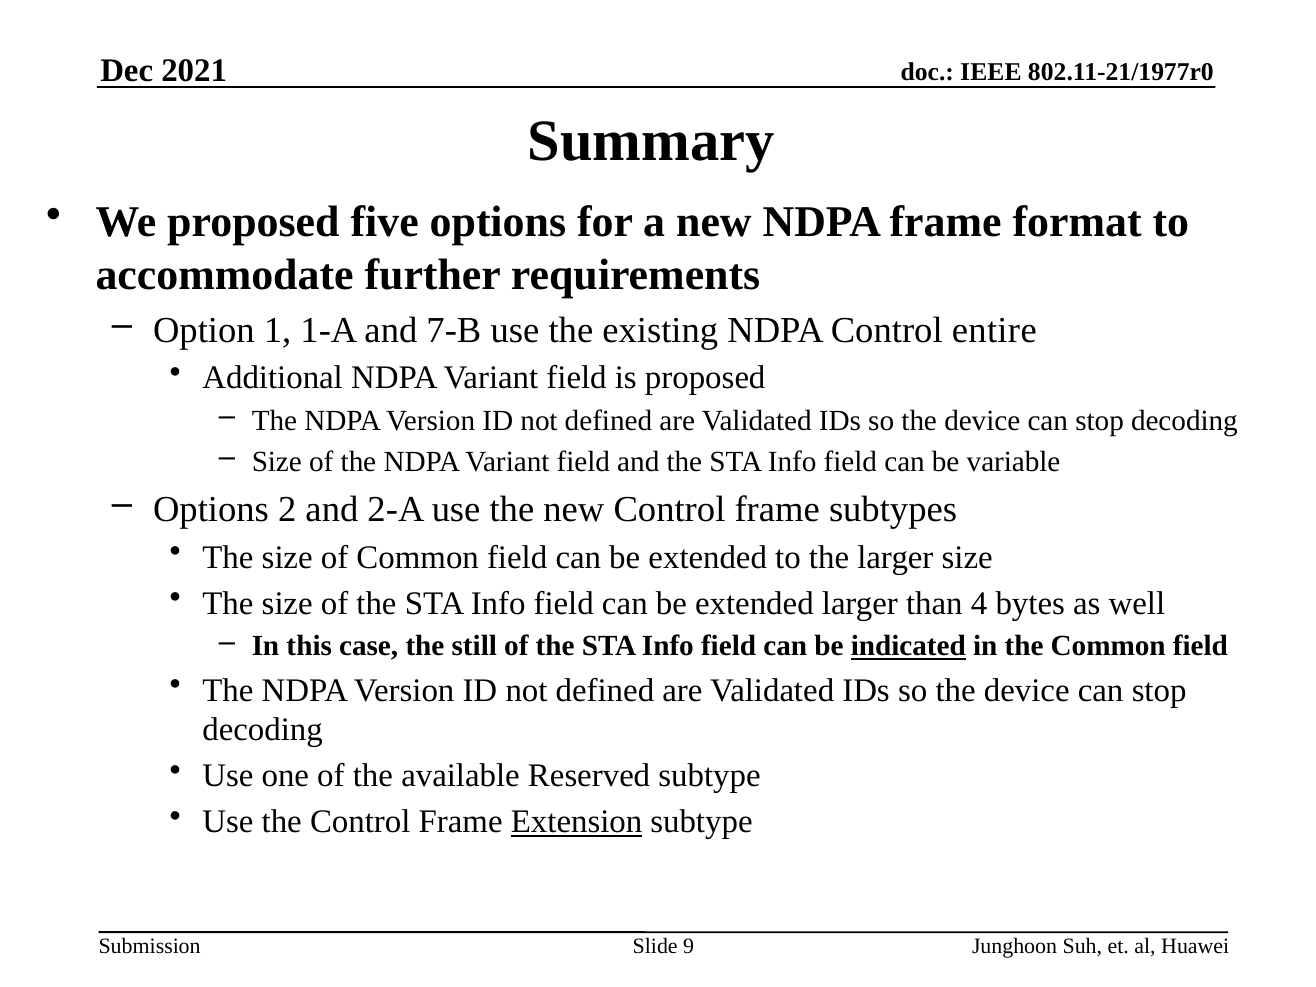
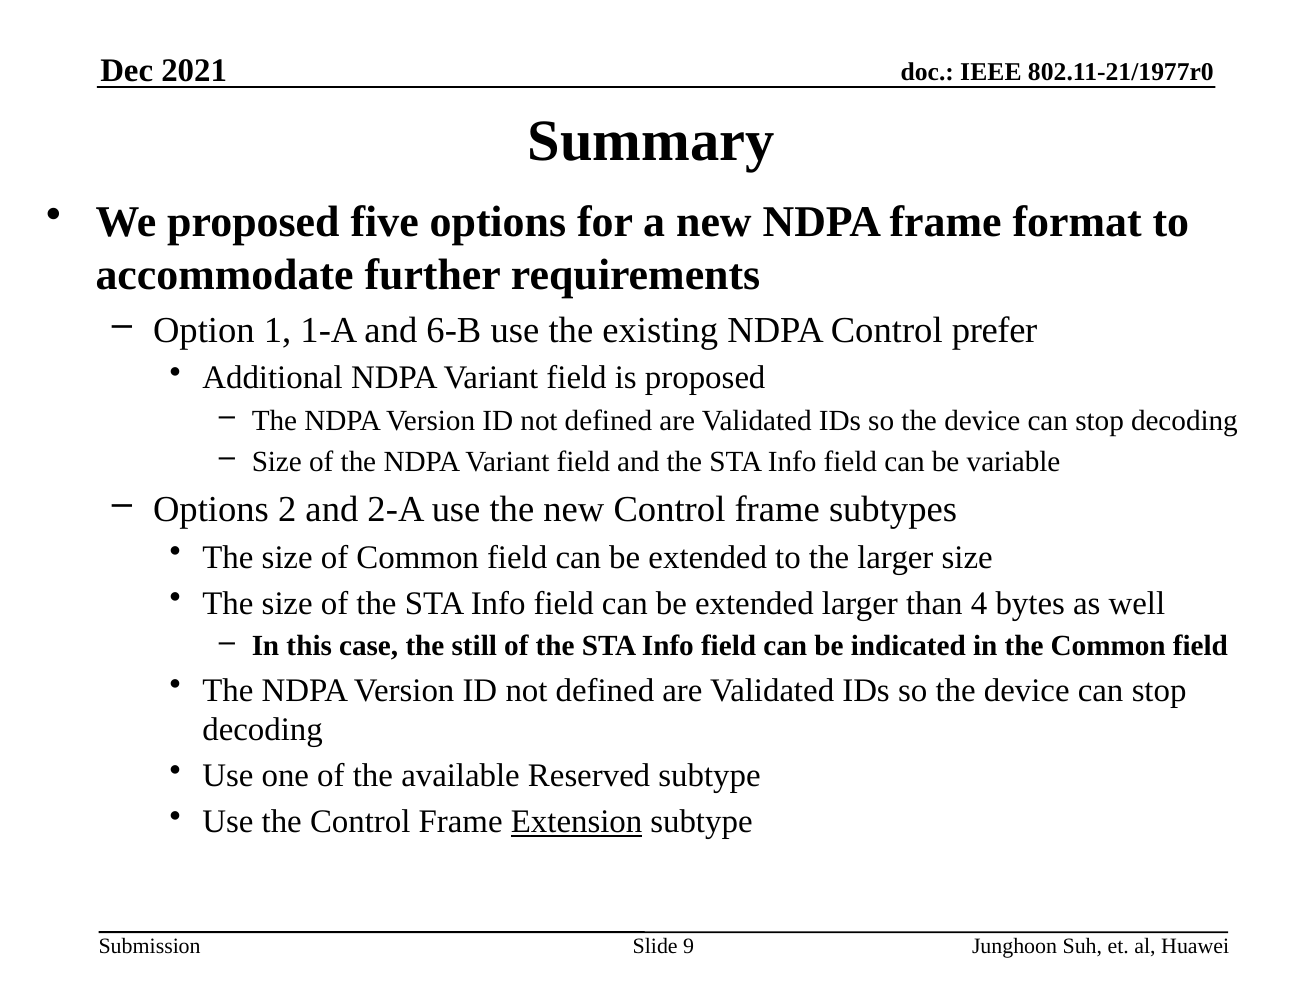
7-B: 7-B -> 6-B
entire: entire -> prefer
indicated underline: present -> none
